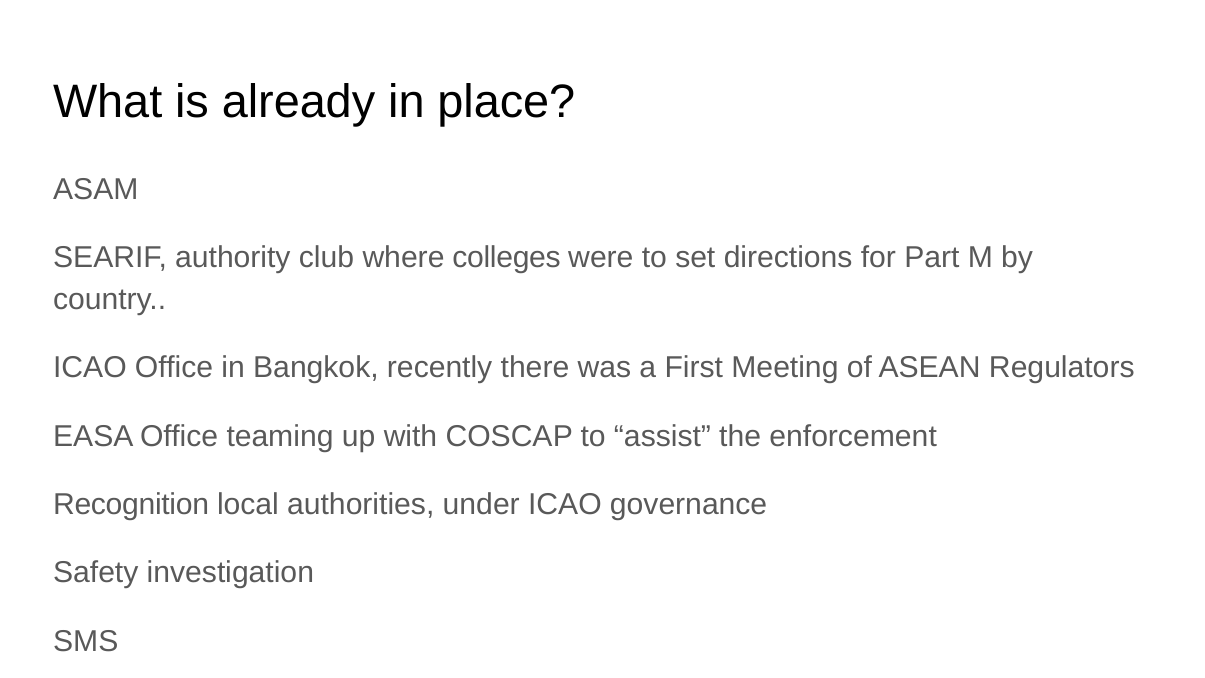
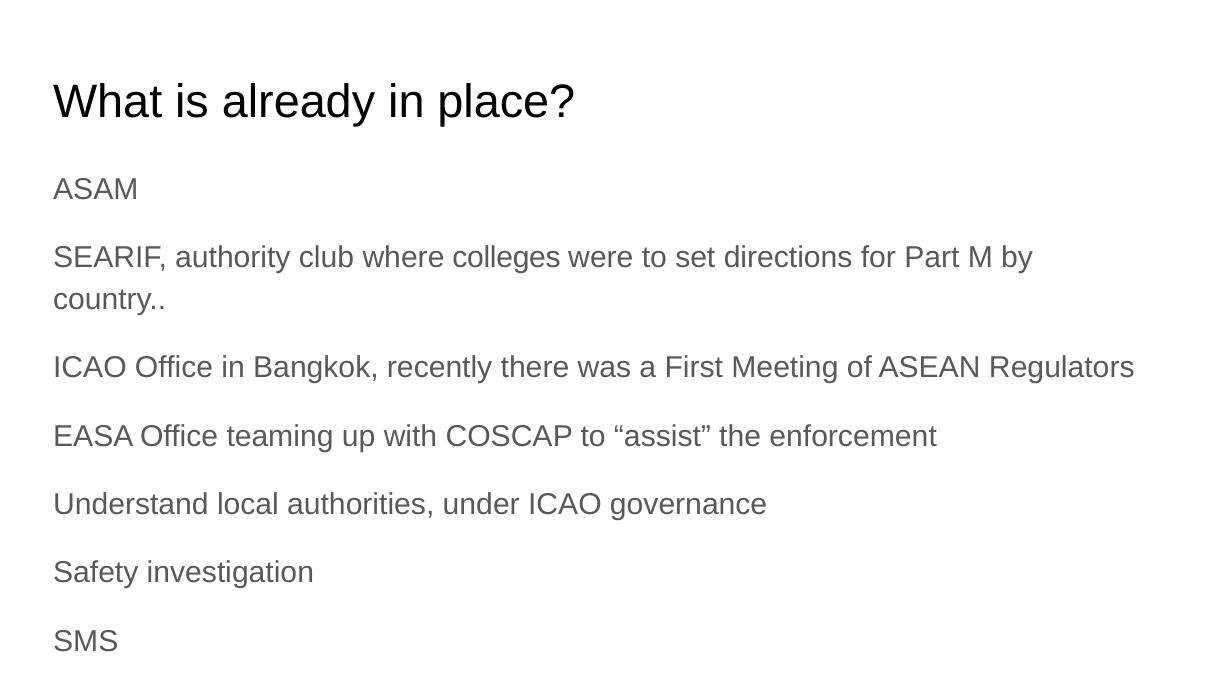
Recognition: Recognition -> Understand
